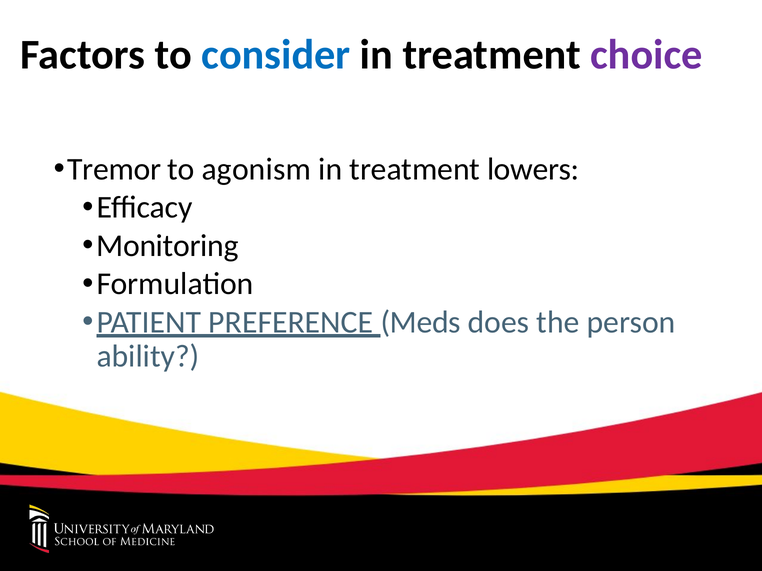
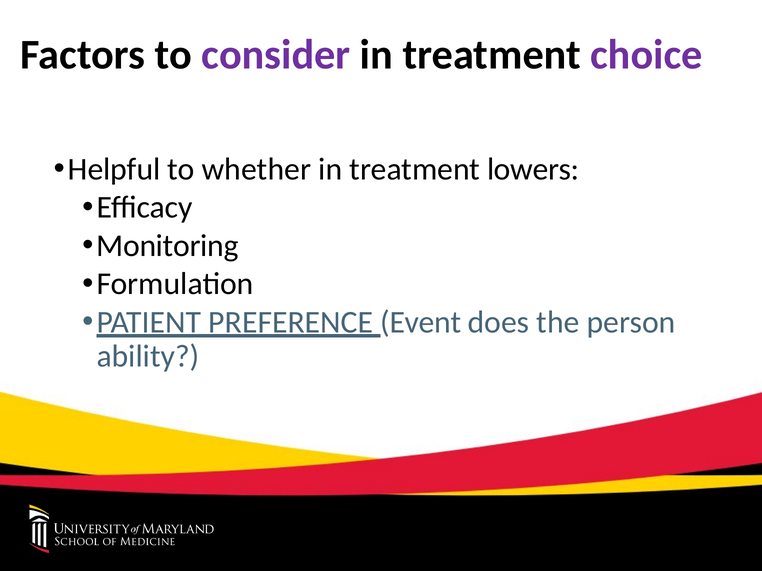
consider colour: blue -> purple
Tremor: Tremor -> Helpful
agonism: agonism -> whether
Meds: Meds -> Event
